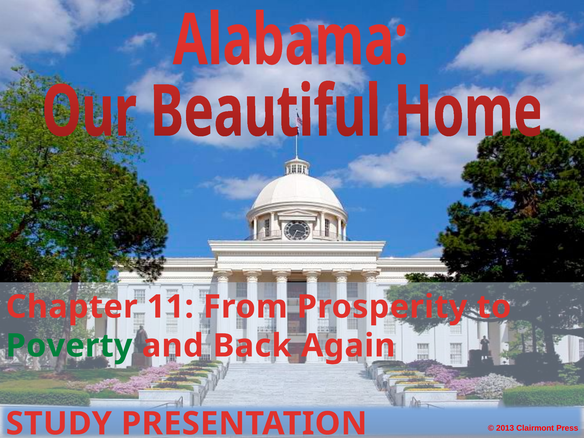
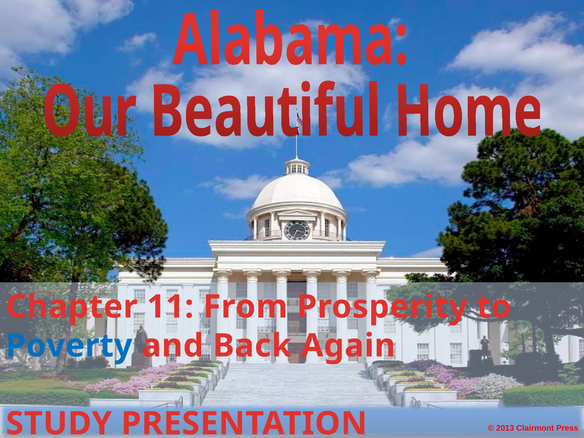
Poverty colour: green -> blue
